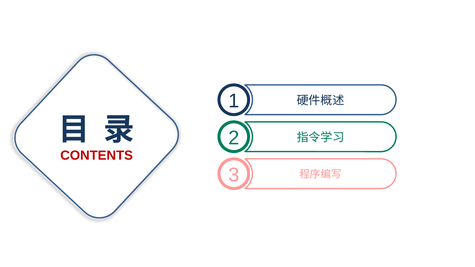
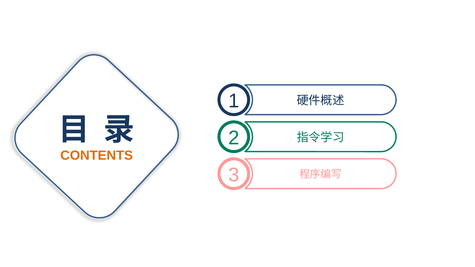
CONTENTS colour: red -> orange
